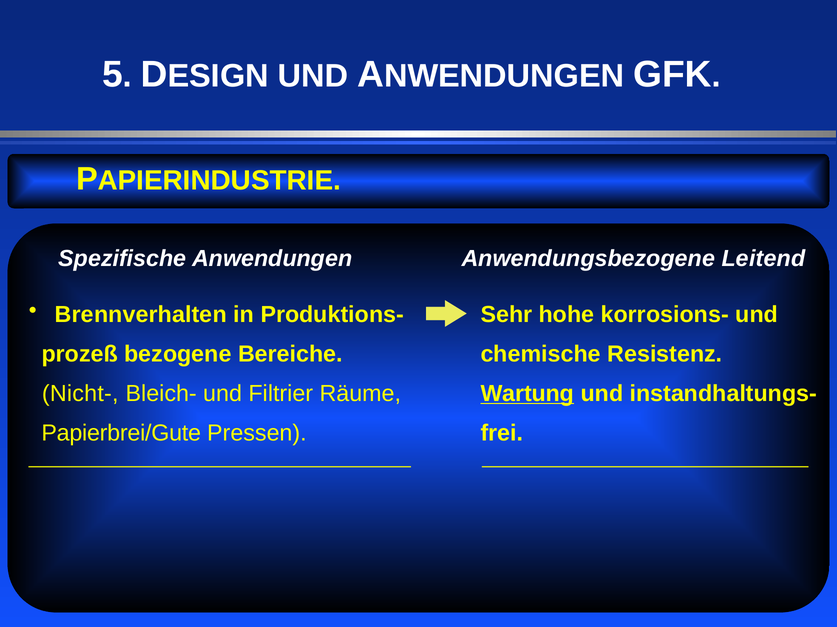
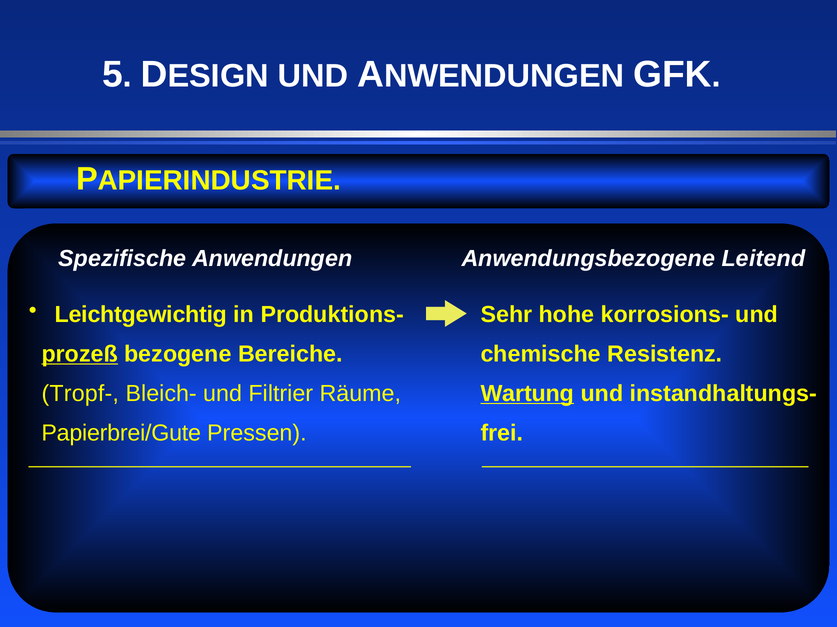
Brennverhalten: Brennverhalten -> Leichtgewichtig
prozeß underline: none -> present
Nicht-: Nicht- -> Tropf-
